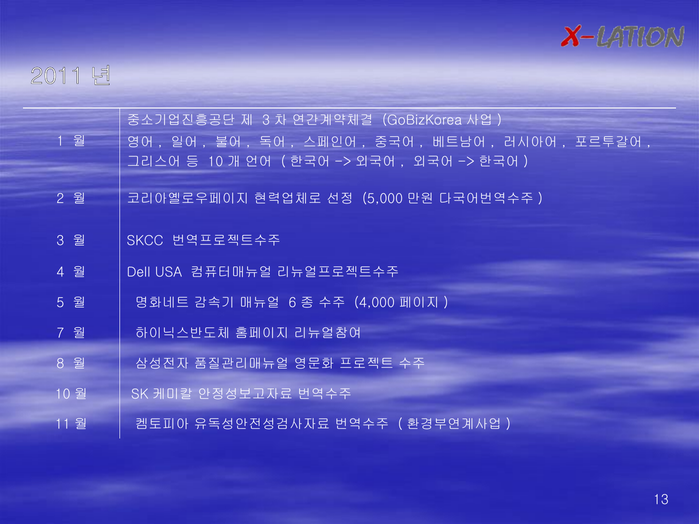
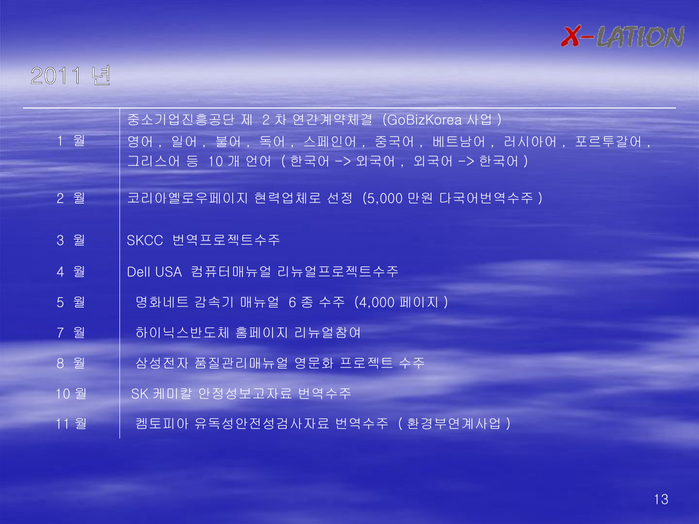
3 at (266, 120): 3 -> 2
